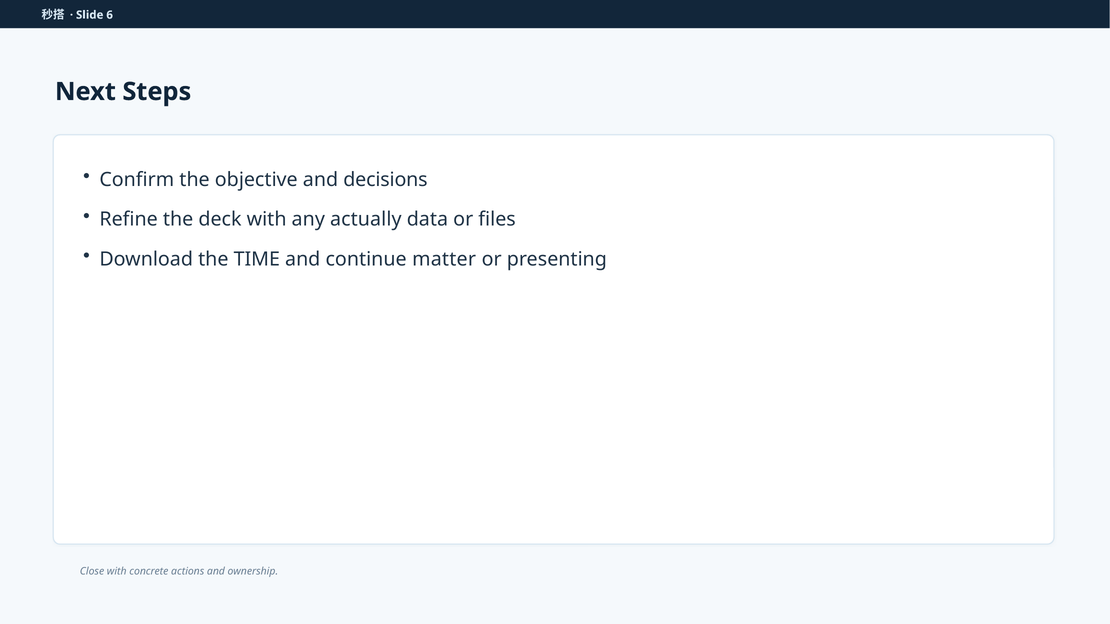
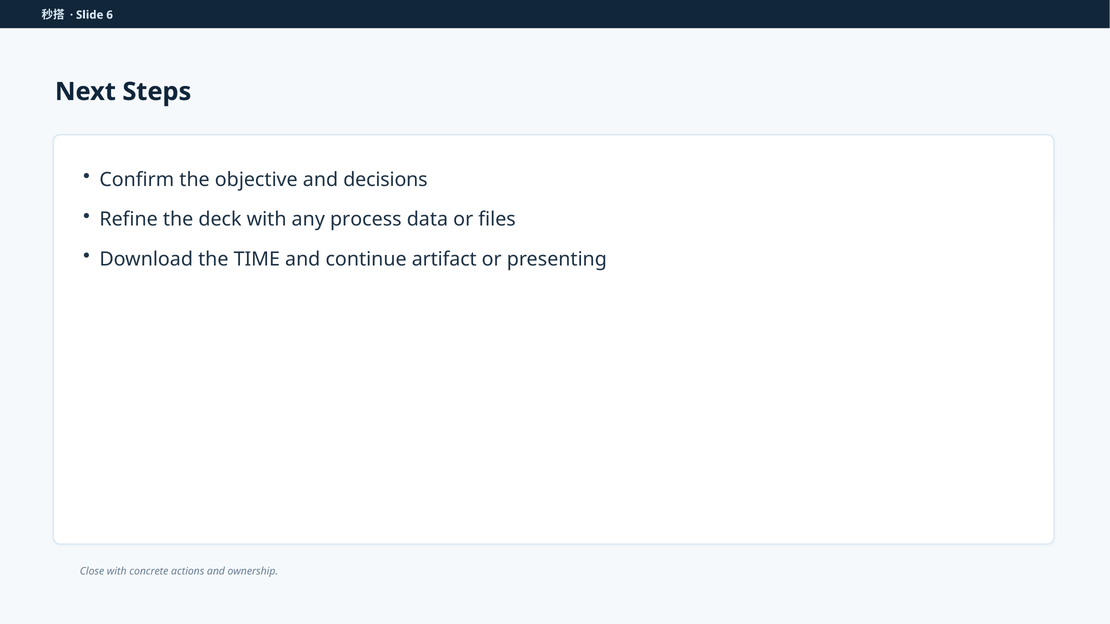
actually: actually -> process
matter: matter -> artifact
